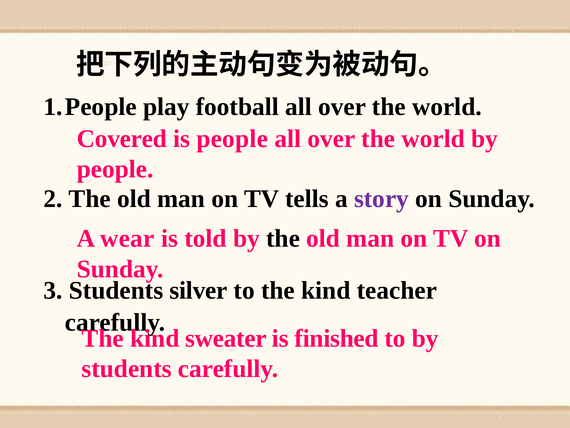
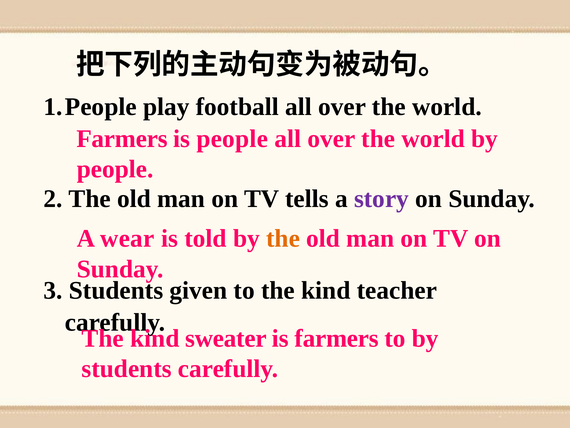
Covered at (122, 139): Covered -> Farmers
the at (283, 238) colour: black -> orange
silver: silver -> given
is finished: finished -> farmers
